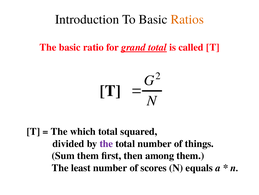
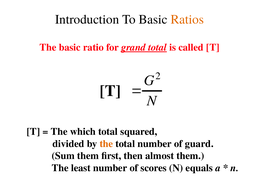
the at (106, 143) colour: purple -> orange
things: things -> guard
among: among -> almost
